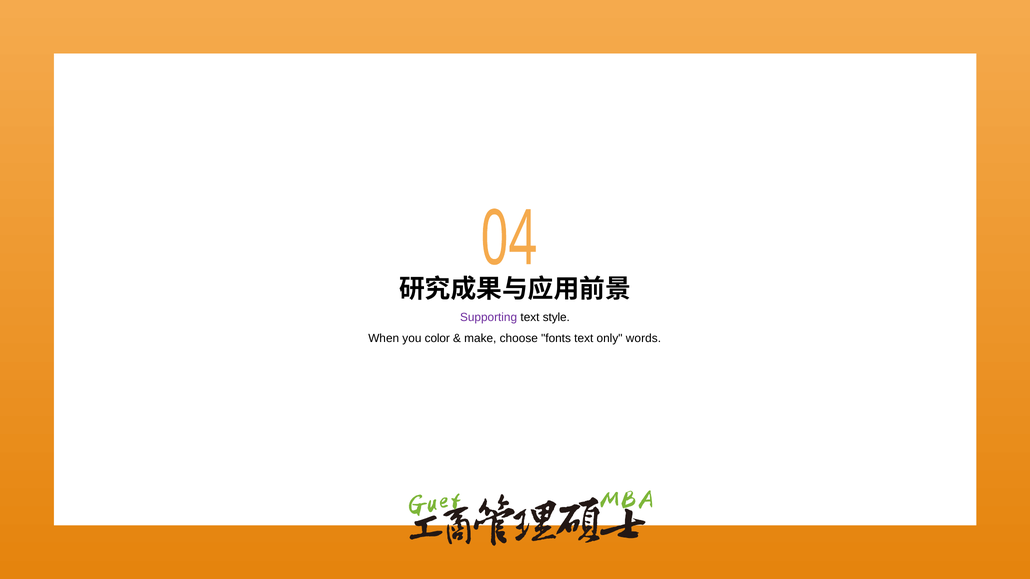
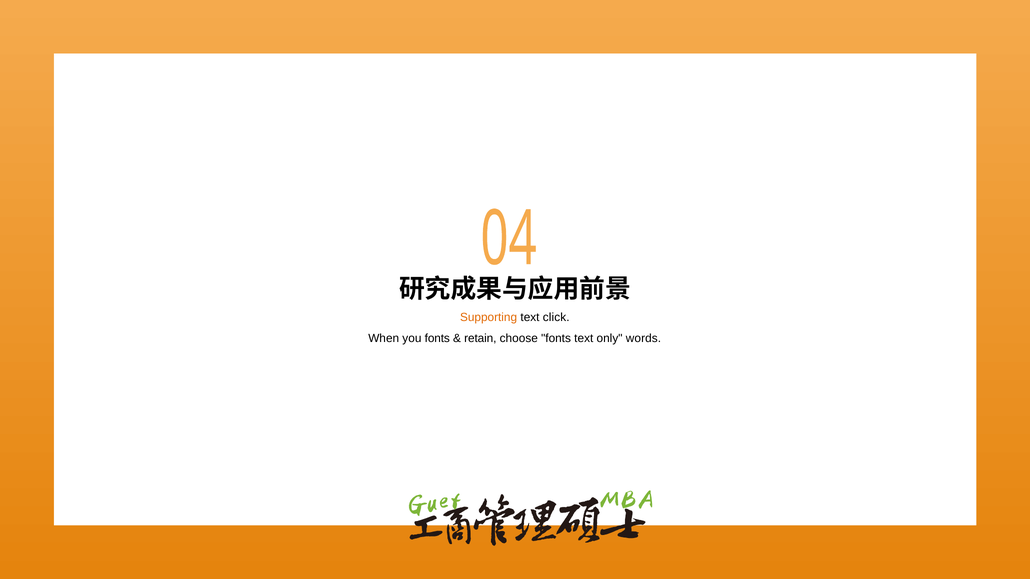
Supporting colour: purple -> orange
style: style -> click
you color: color -> fonts
make: make -> retain
